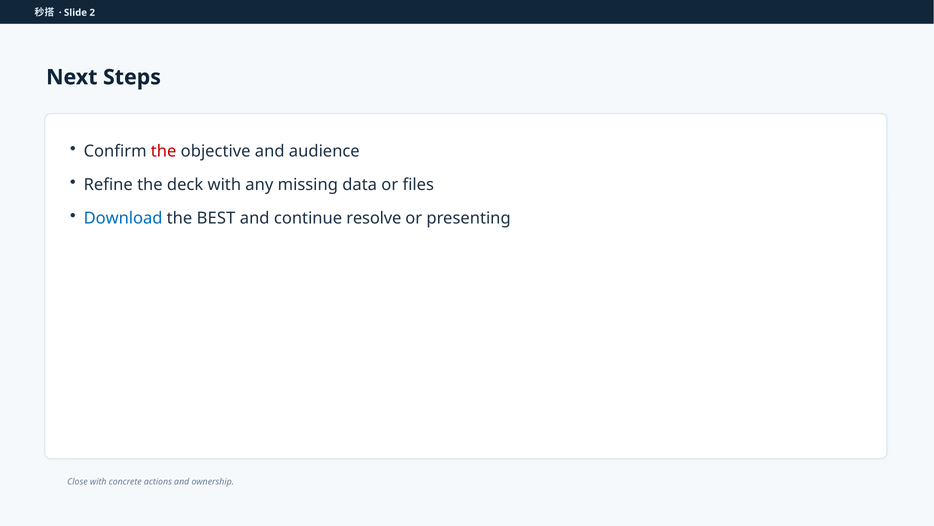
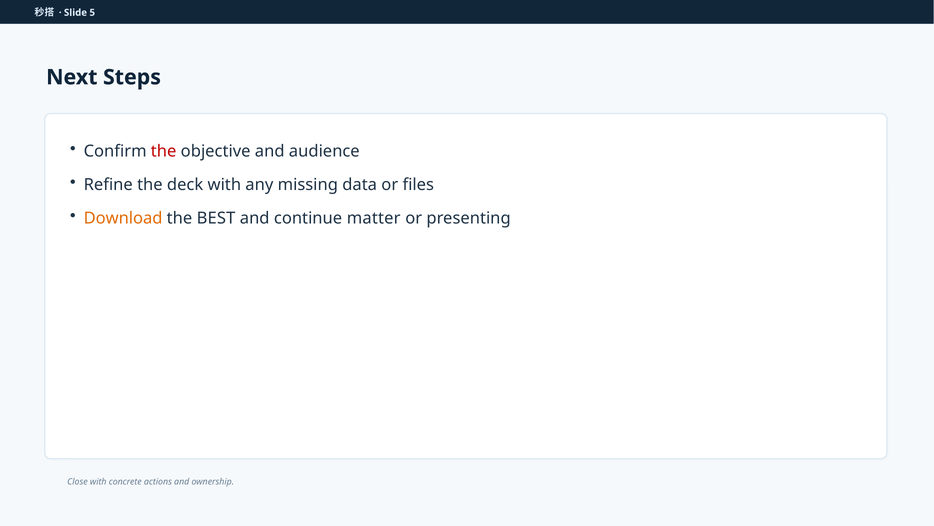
2: 2 -> 5
Download colour: blue -> orange
resolve: resolve -> matter
